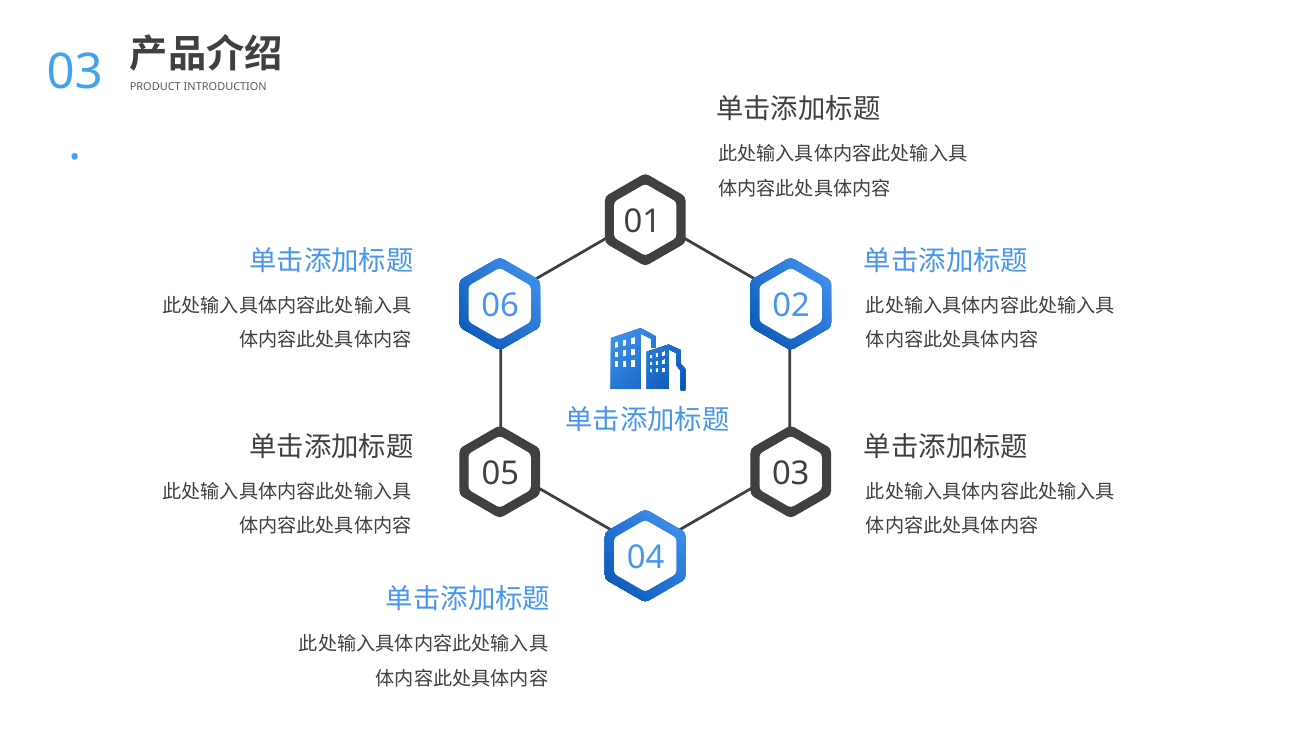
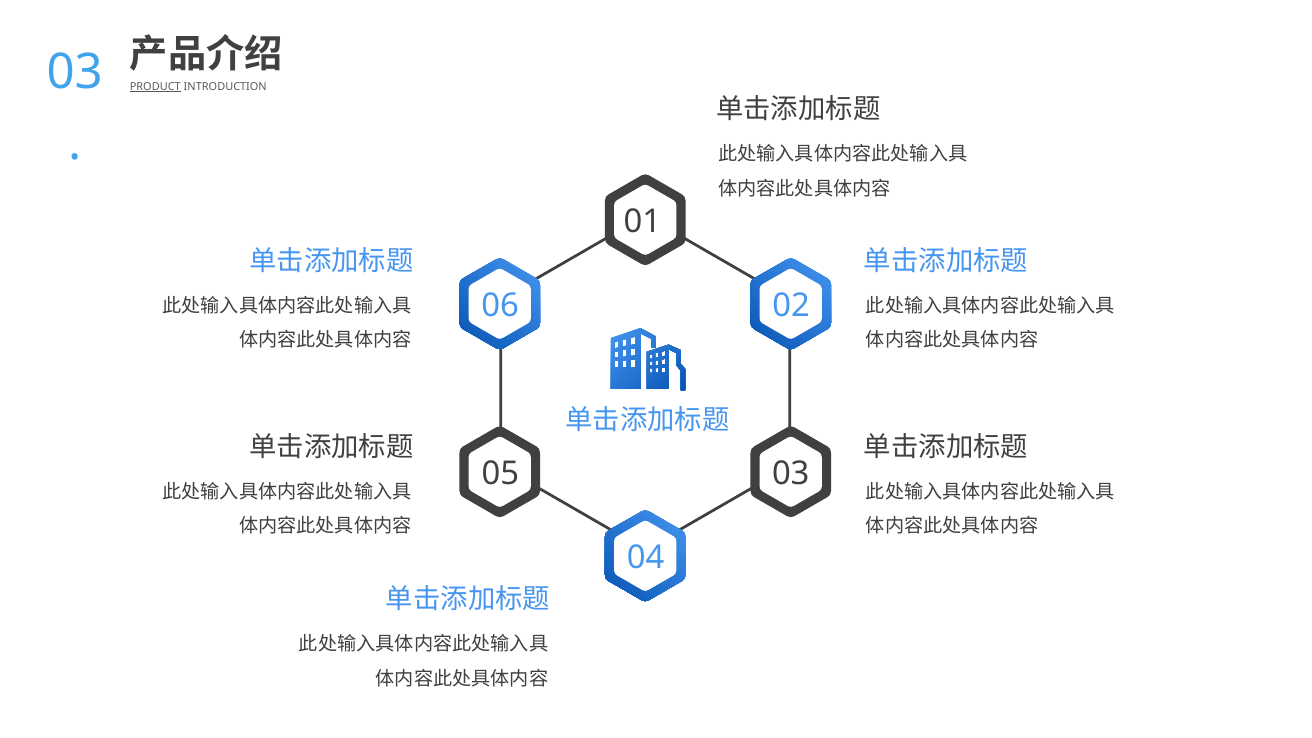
PRODUCT underline: none -> present
